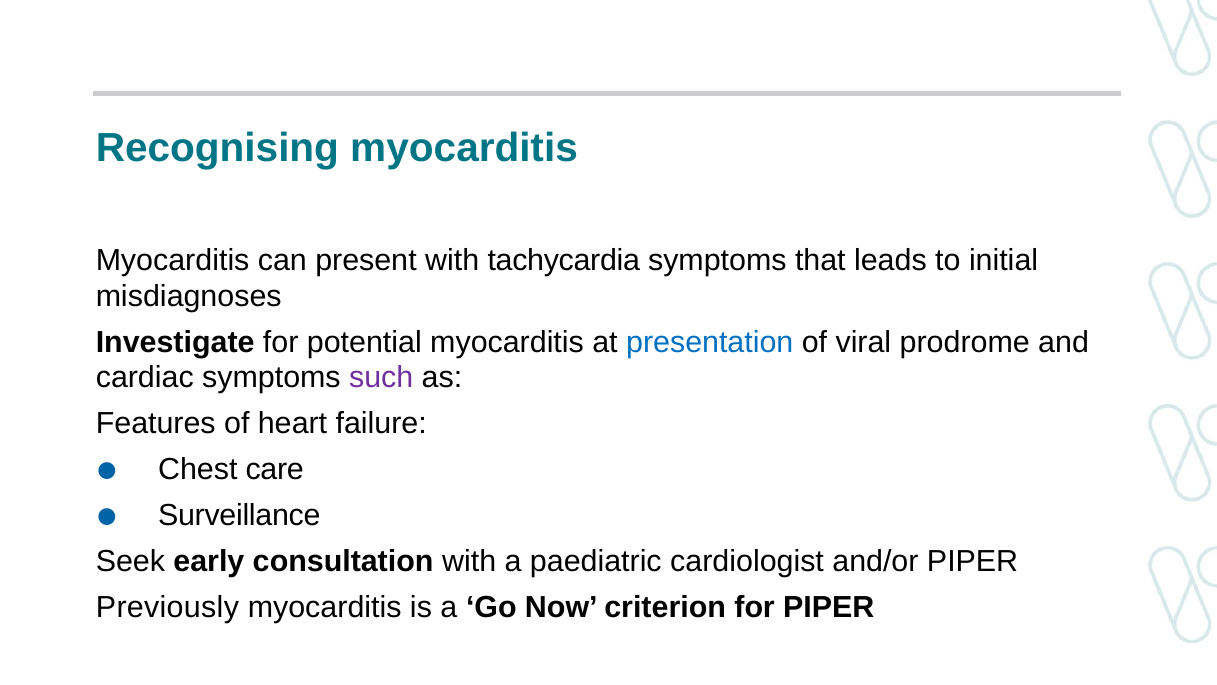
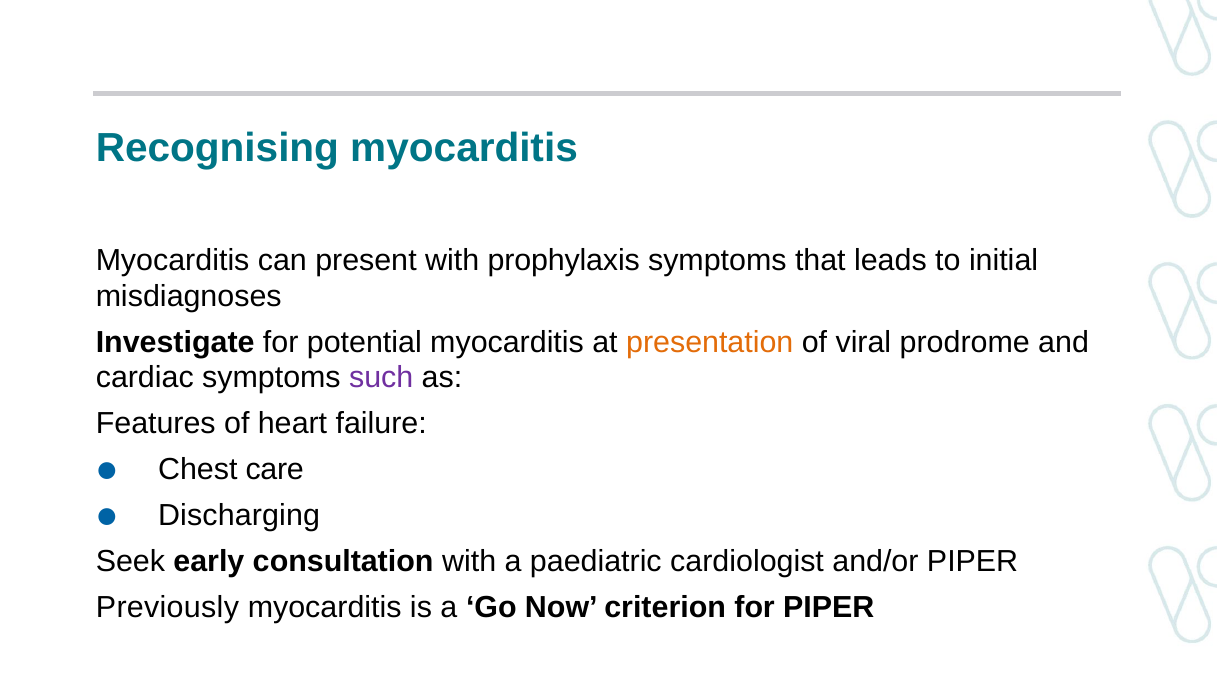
tachycardia: tachycardia -> prophylaxis
presentation colour: blue -> orange
Surveillance: Surveillance -> Discharging
